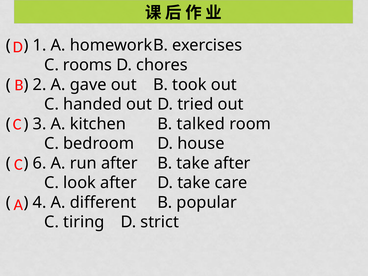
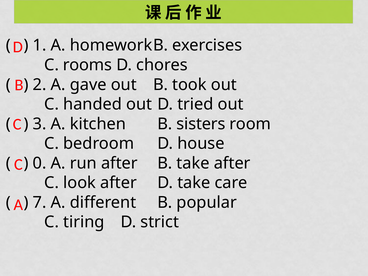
talked: talked -> sisters
6: 6 -> 0
4: 4 -> 7
